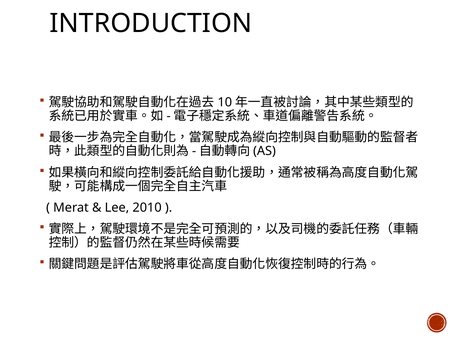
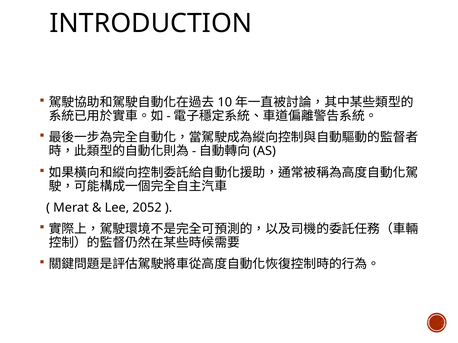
2010: 2010 -> 2052
